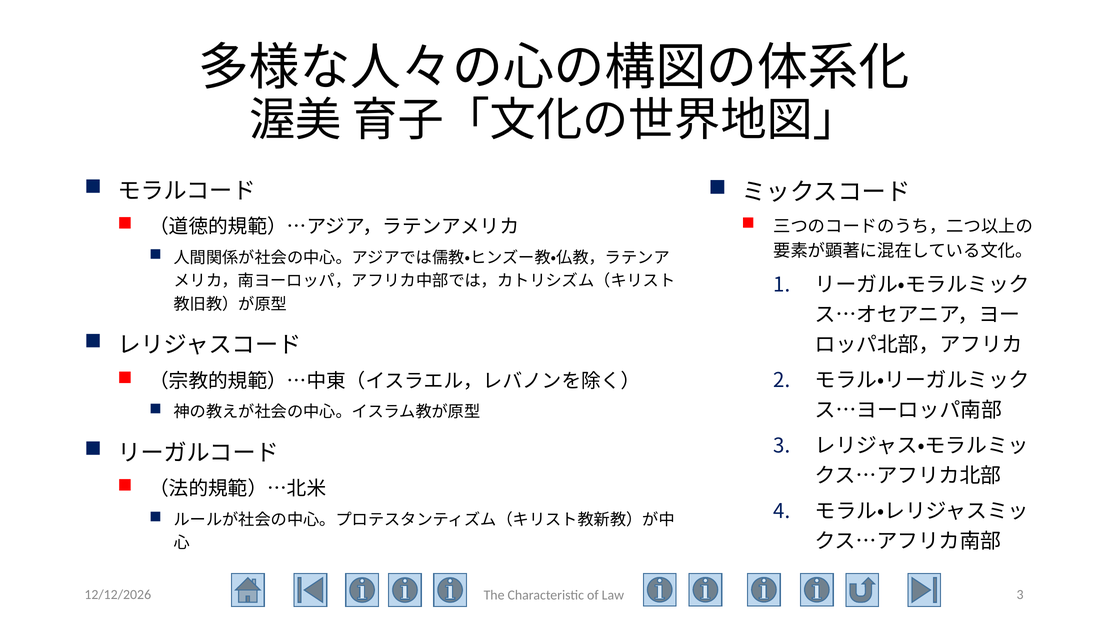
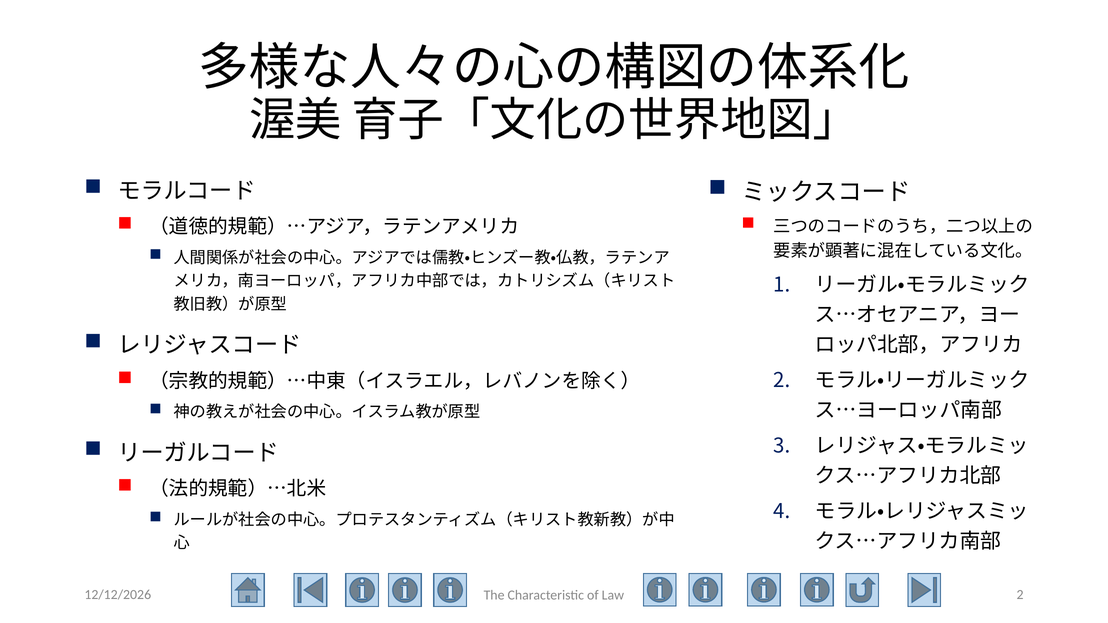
Law 3: 3 -> 2
